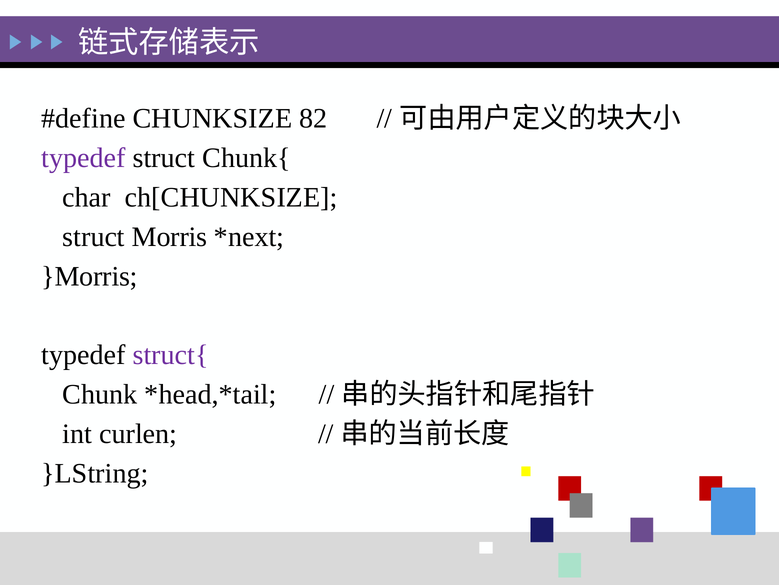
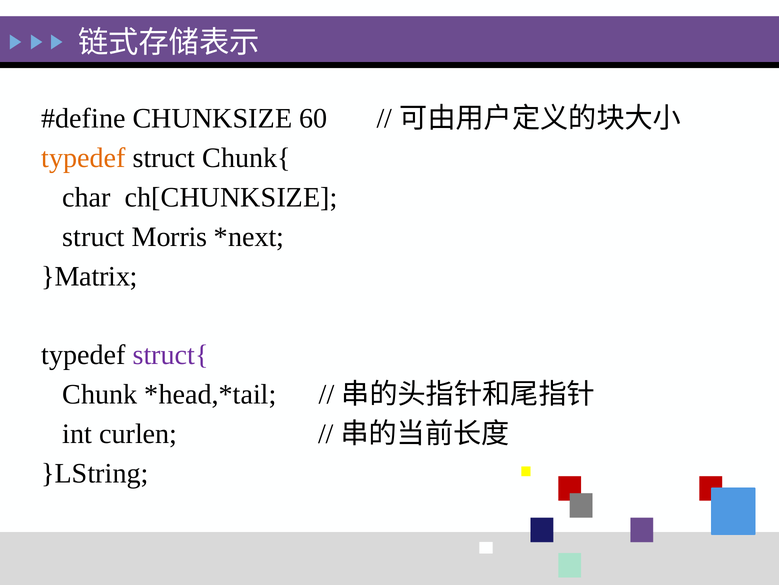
82: 82 -> 60
typedef at (84, 158) colour: purple -> orange
}Morris: }Morris -> }Matrix
